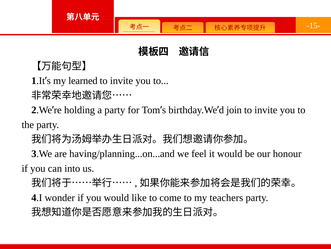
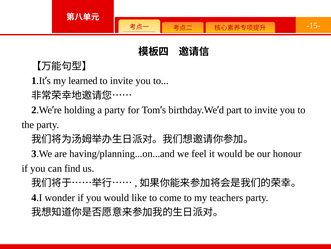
join: join -> part
into: into -> find
